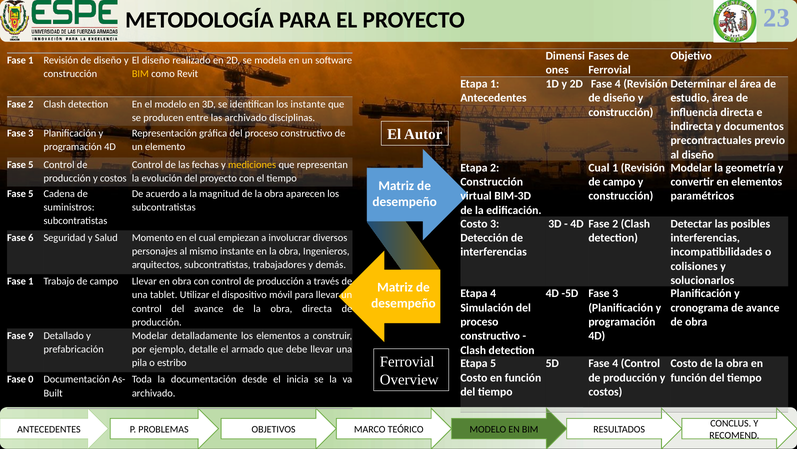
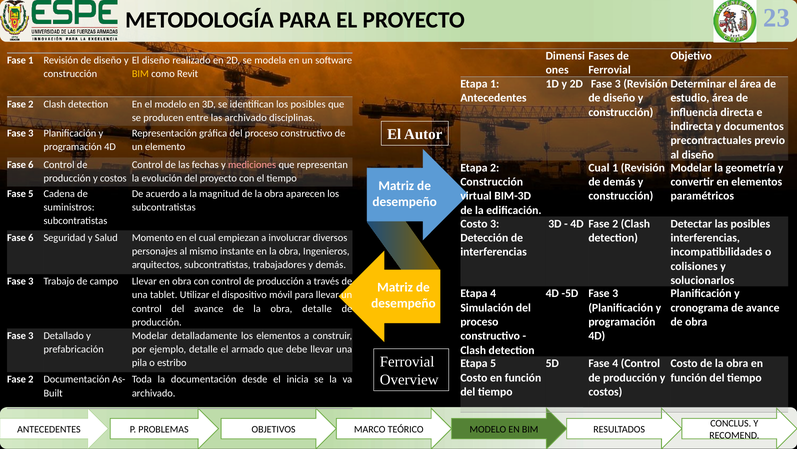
2D Fase 4: 4 -> 3
los instante: instante -> posibles
5 at (31, 165): 5 -> 6
mediciones colour: yellow -> pink
campo at (619, 182): campo -> demás
1 at (31, 281): 1 -> 3
obra directa: directa -> detalle
9 at (31, 335): 9 -> 3
0 at (31, 379): 0 -> 2
